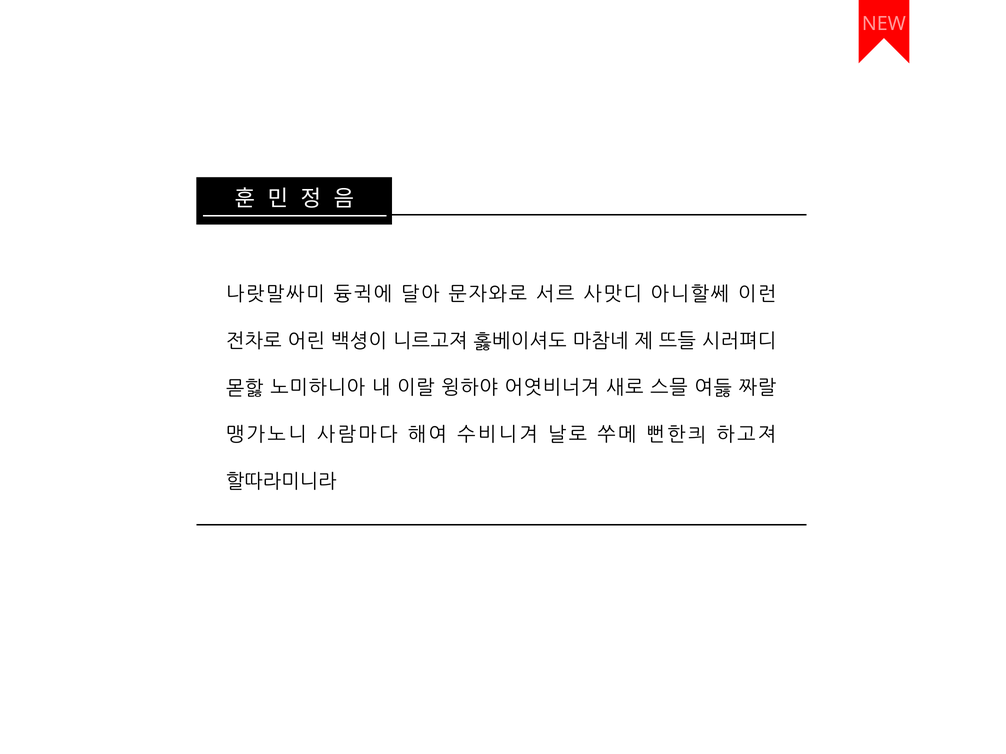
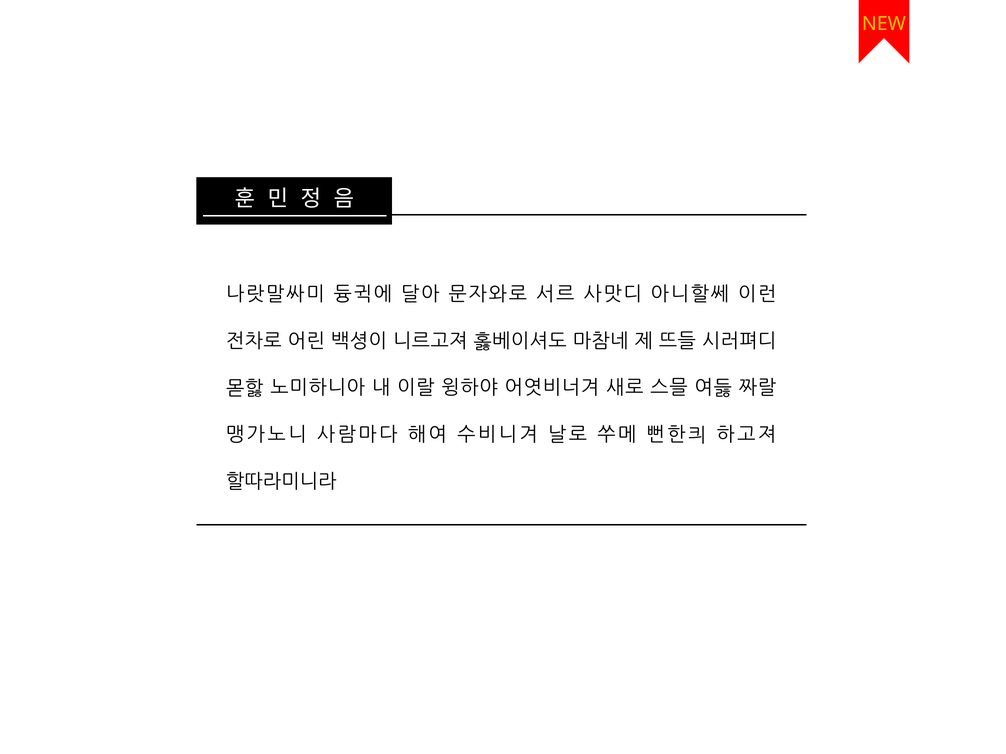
NEW colour: pink -> yellow
